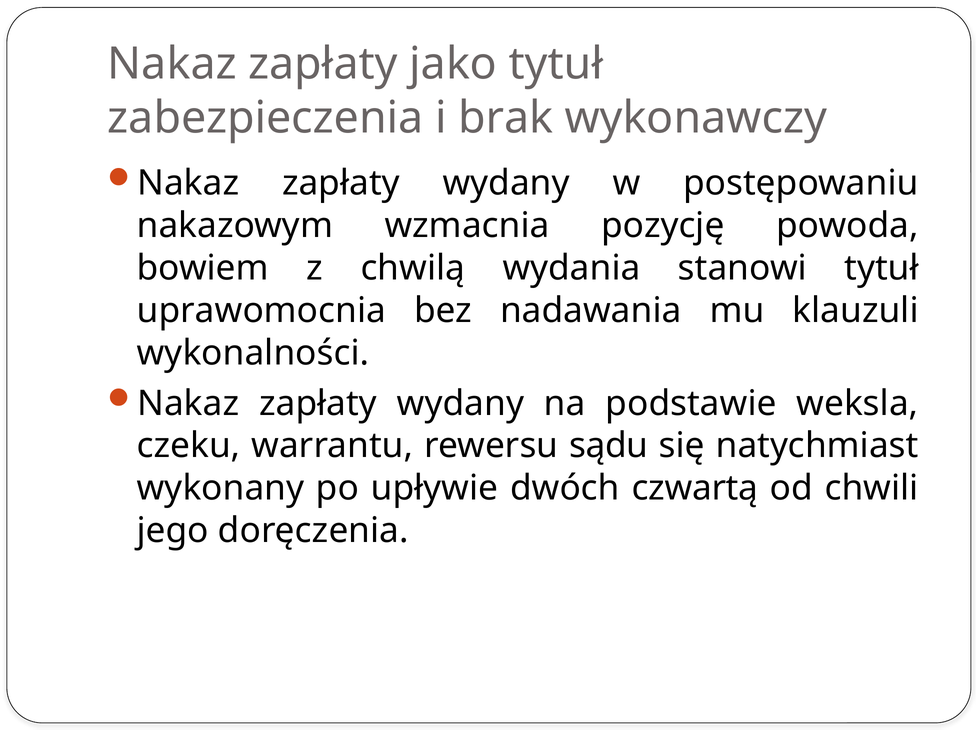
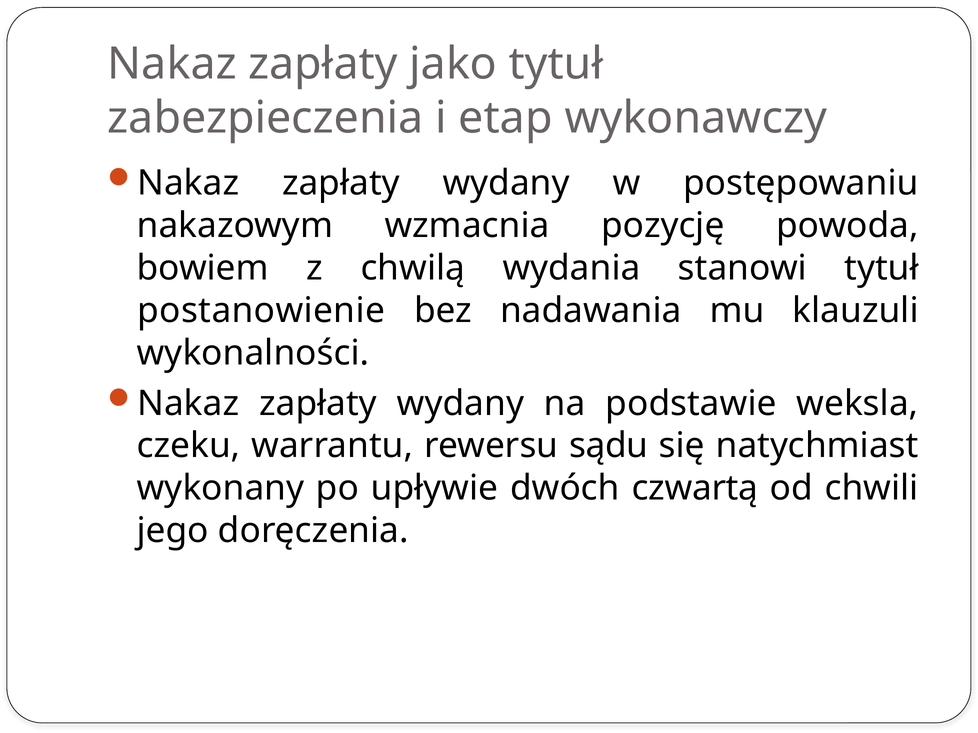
brak: brak -> etap
uprawomocnia: uprawomocnia -> postanowienie
